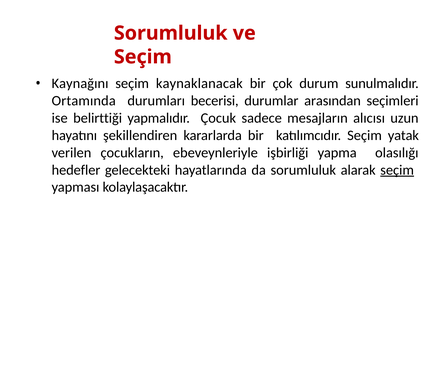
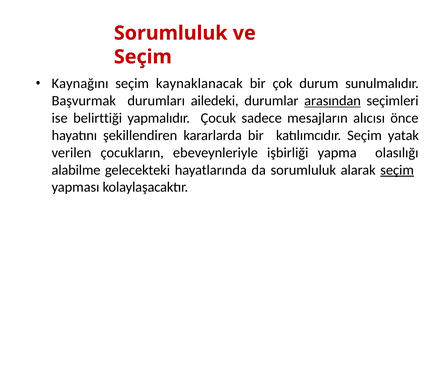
Ortamında: Ortamında -> Başvurmak
becerisi: becerisi -> ailedeki
arasından underline: none -> present
uzun: uzun -> önce
hedefler: hedefler -> alabilme
